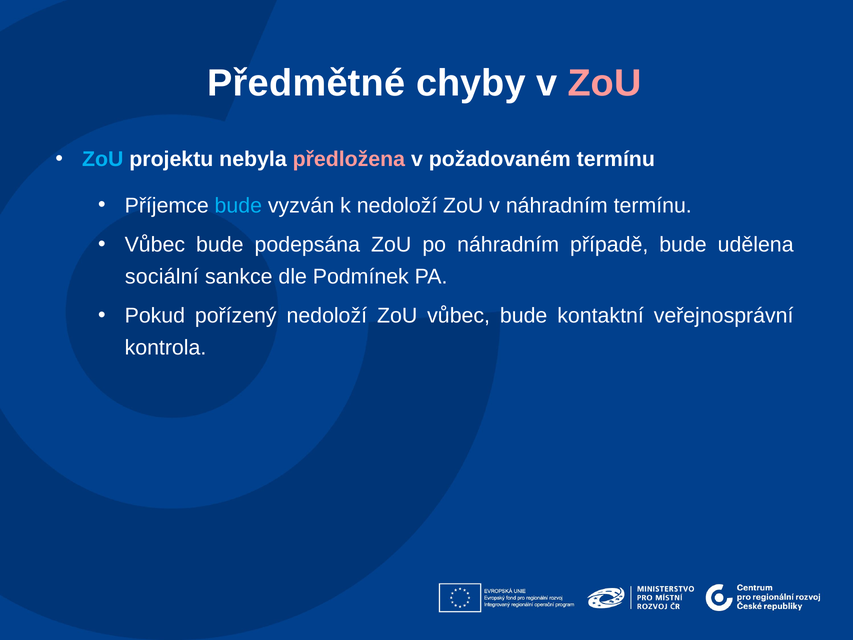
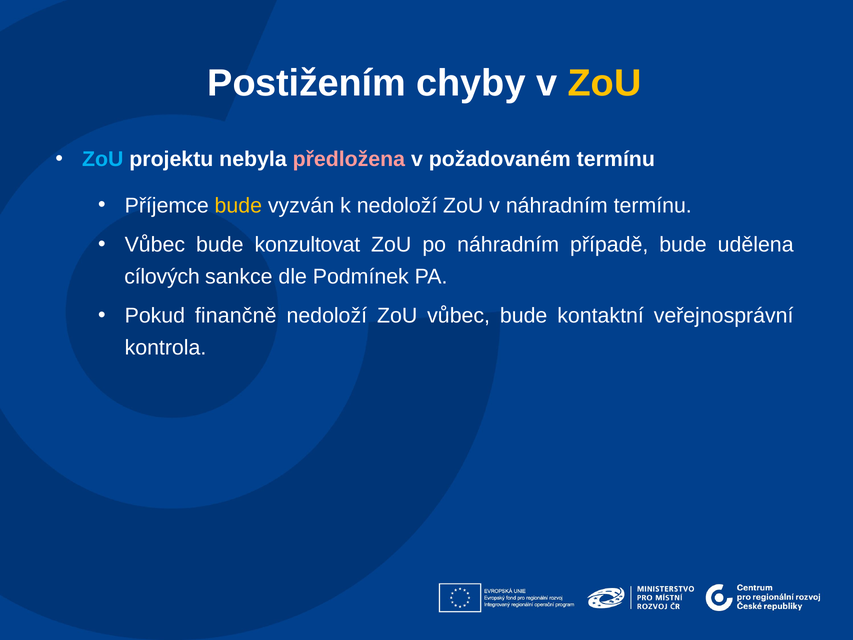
Předmětné: Předmětné -> Postižením
ZoU at (605, 83) colour: pink -> yellow
bude at (238, 205) colour: light blue -> yellow
podepsána: podepsána -> konzultovat
sociální: sociální -> cílových
pořízený: pořízený -> finančně
